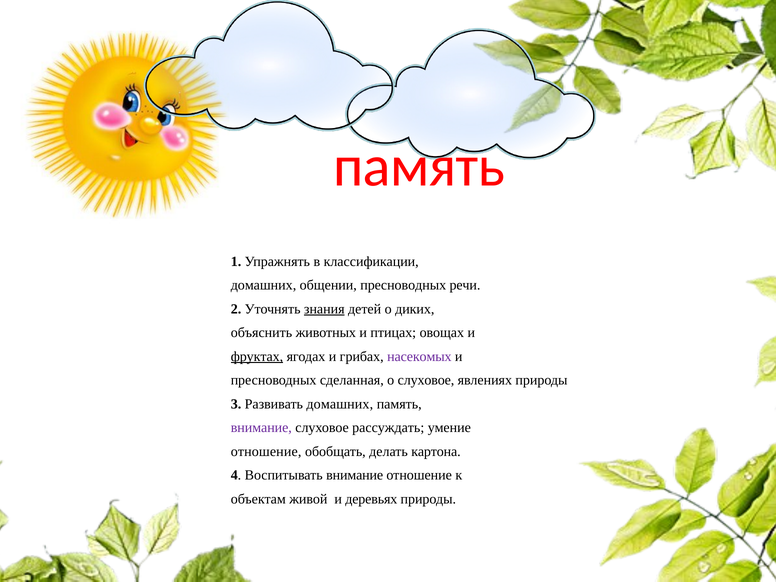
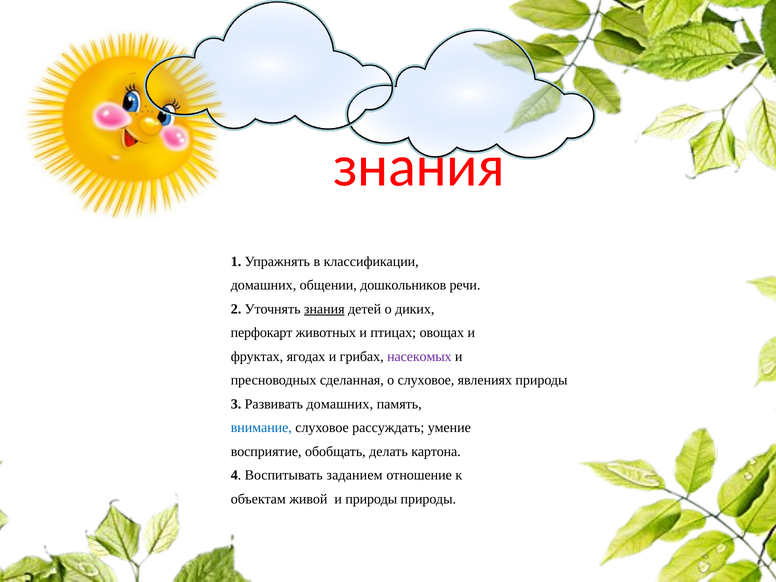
память at (419, 167): память -> знания
общении пресноводных: пресноводных -> дошкольников
объяснить: объяснить -> перфокарт
фруктах underline: present -> none
внимание at (261, 428) colour: purple -> blue
отношение at (266, 451): отношение -> восприятие
Воспитывать внимание: внимание -> заданием
и деревьях: деревьях -> природы
